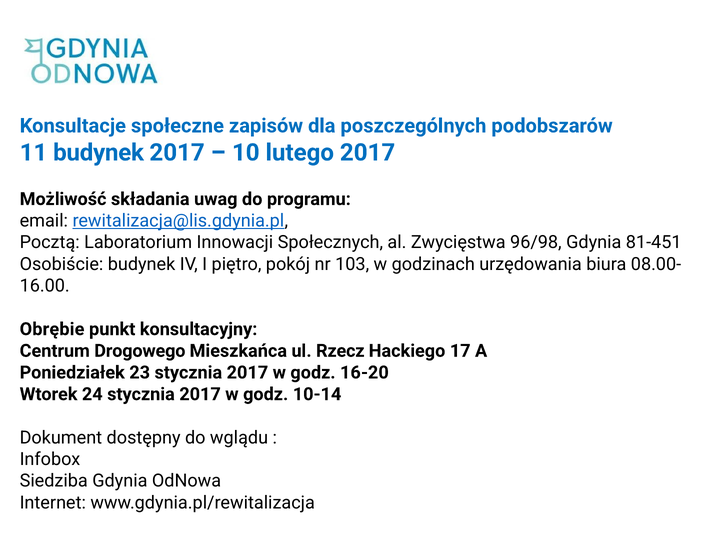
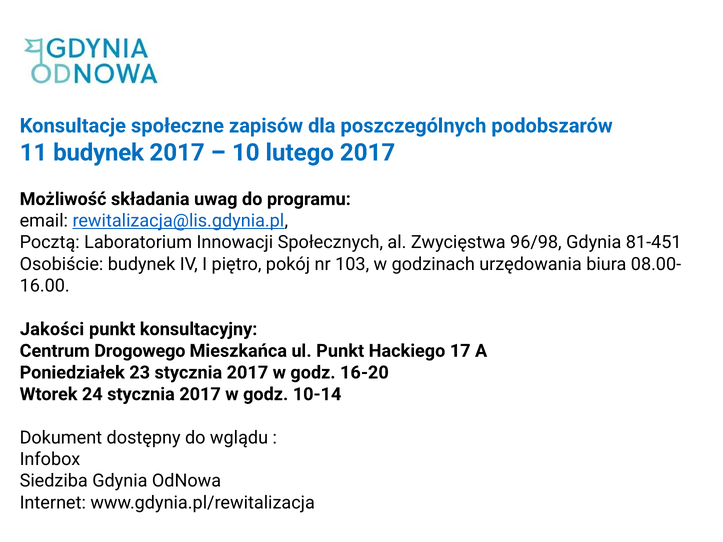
Obrębie: Obrębie -> Jakości
ul Rzecz: Rzecz -> Punkt
